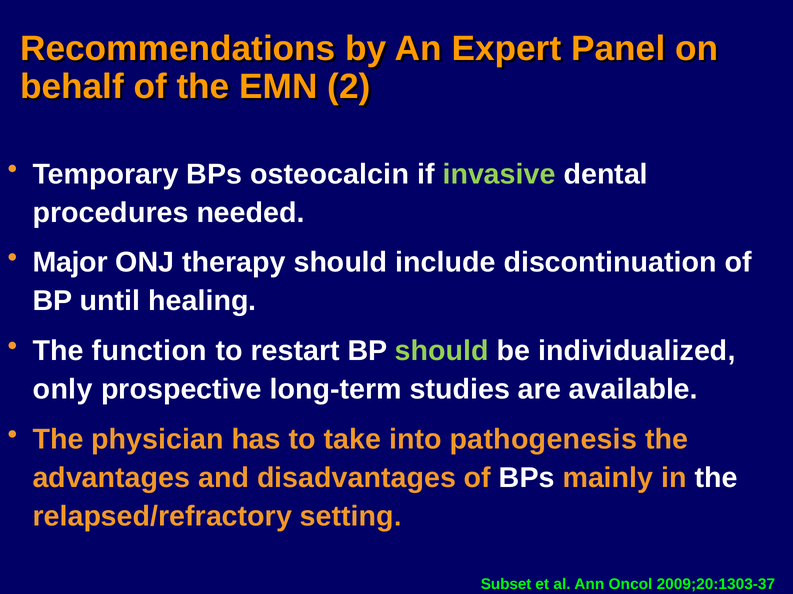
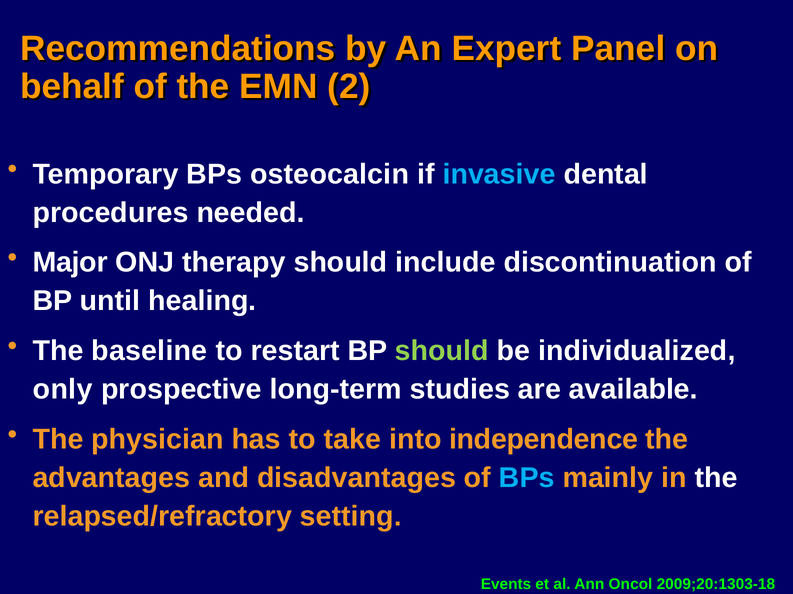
invasive colour: light green -> light blue
function: function -> baseline
pathogenesis: pathogenesis -> independence
BPs at (527, 479) colour: white -> light blue
Subset: Subset -> Events
2009;20:1303-37: 2009;20:1303-37 -> 2009;20:1303-18
